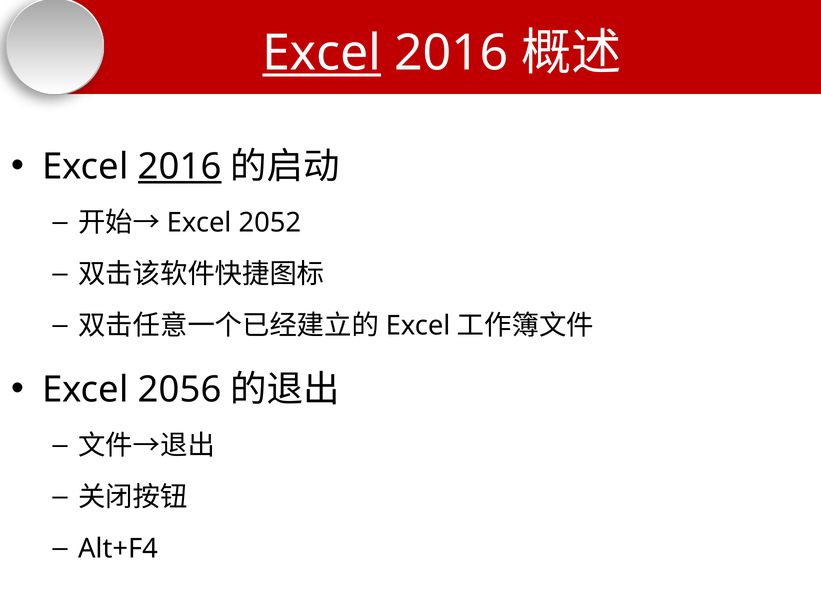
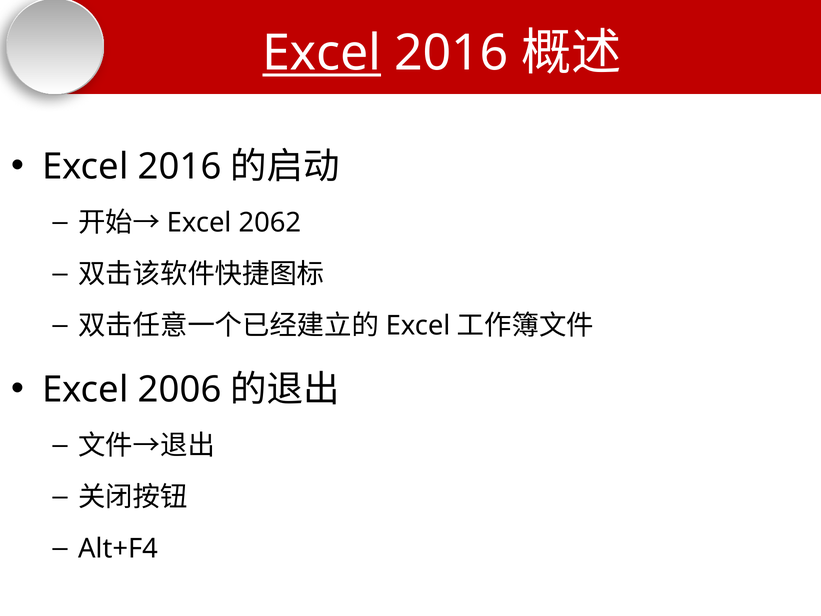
2016 at (180, 166) underline: present -> none
2052: 2052 -> 2062
2056: 2056 -> 2006
